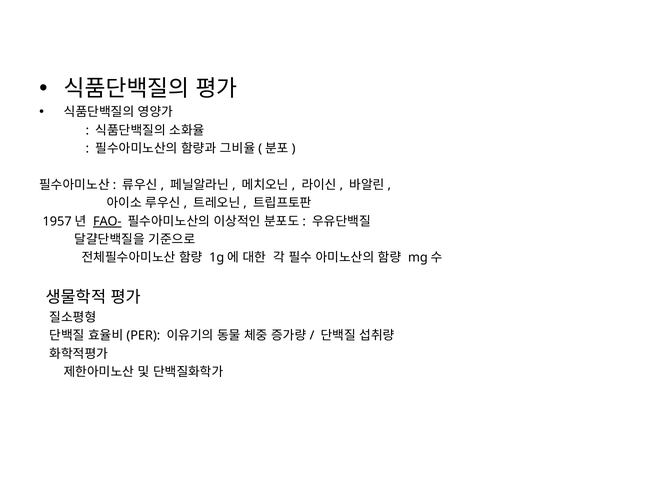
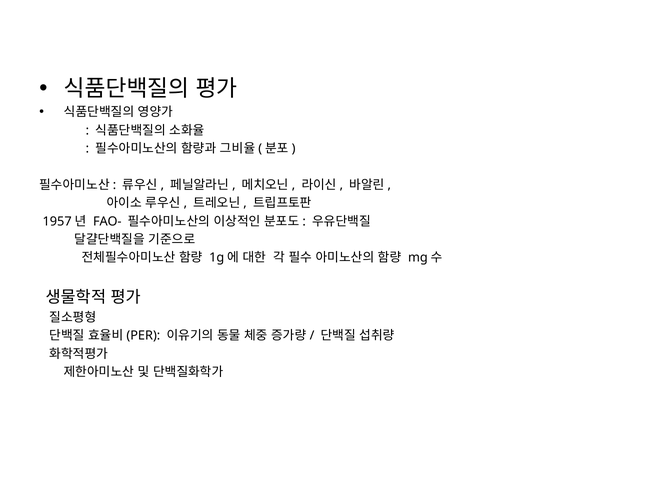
FAO- underline: present -> none
